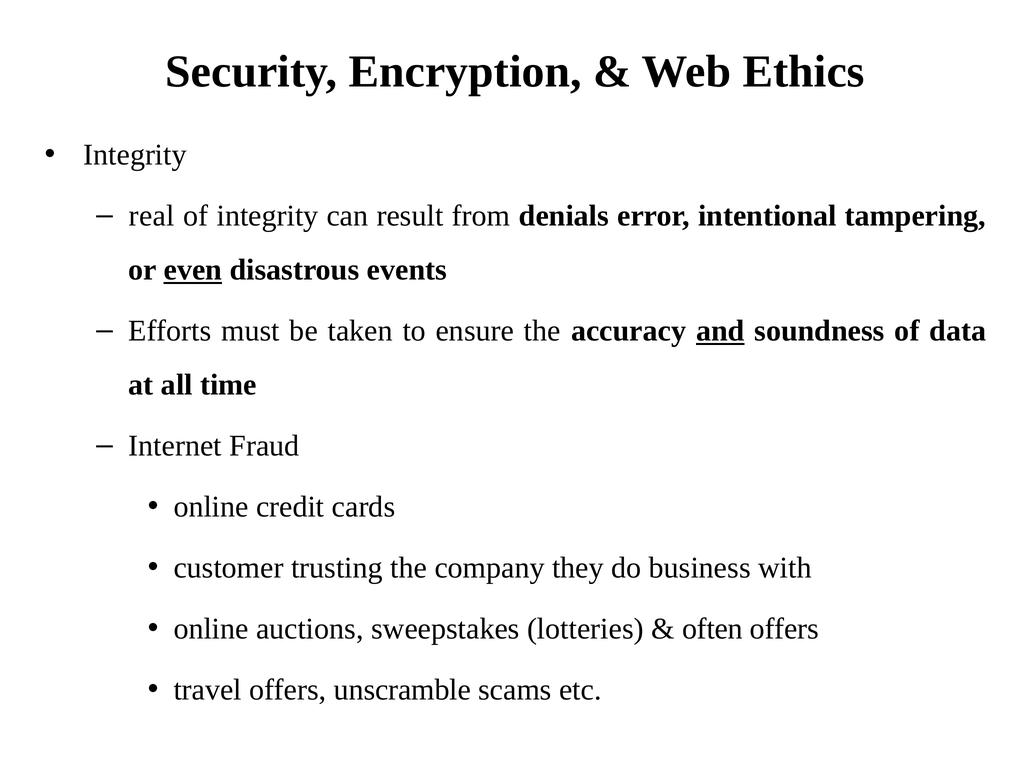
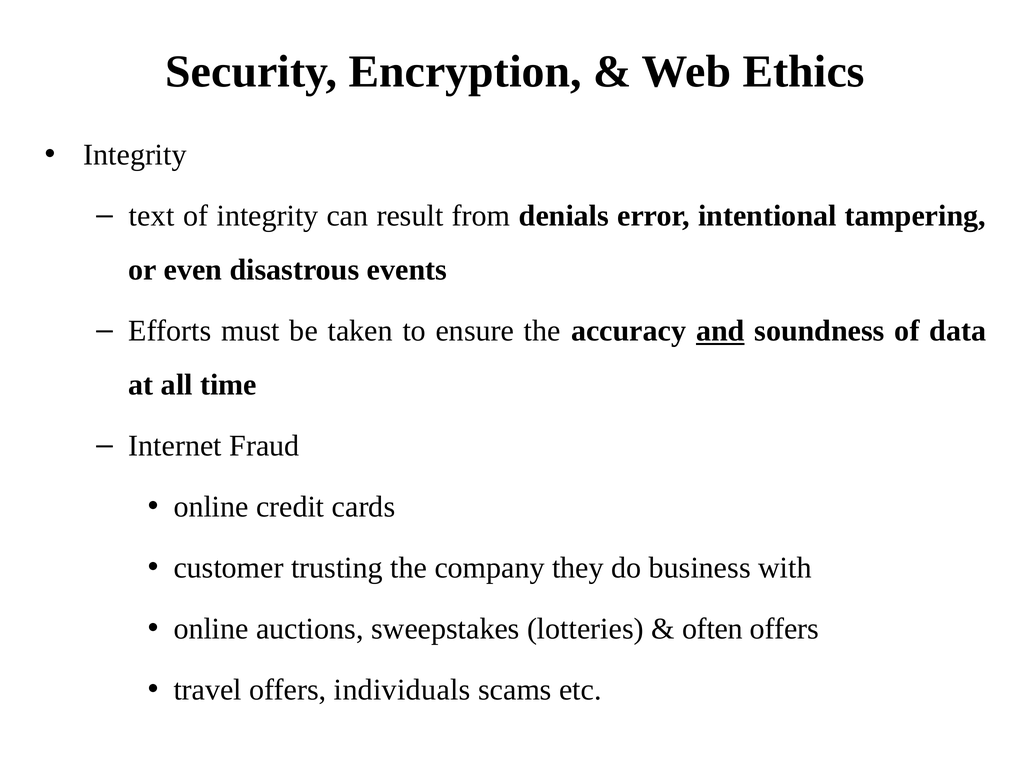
real: real -> text
even underline: present -> none
unscramble: unscramble -> individuals
